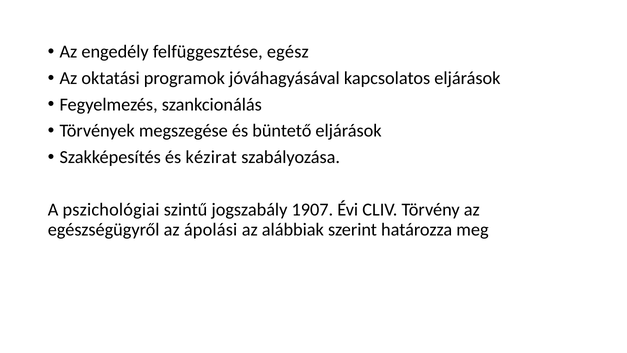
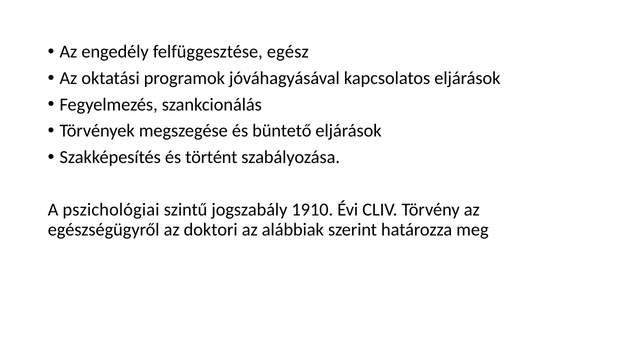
kézirat: kézirat -> történt
1907: 1907 -> 1910
ápolási: ápolási -> doktori
